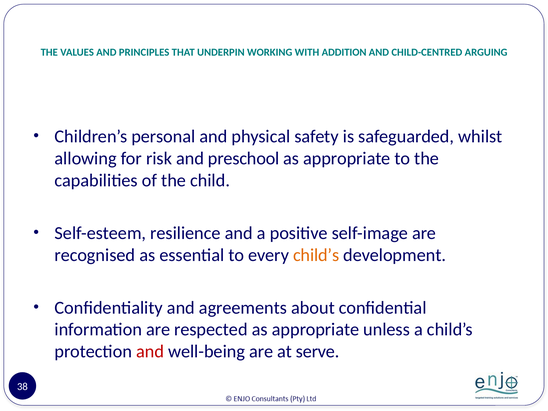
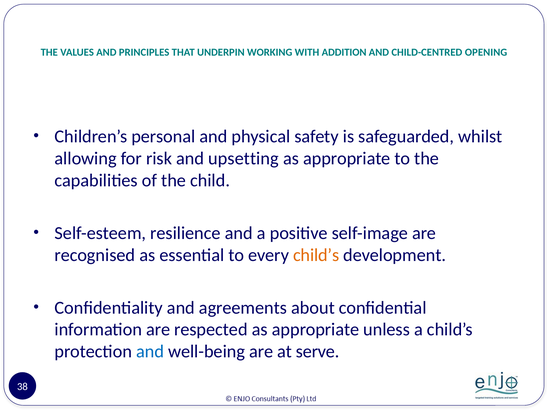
ARGUING: ARGUING -> OPENING
preschool: preschool -> upsetting
and at (150, 352) colour: red -> blue
